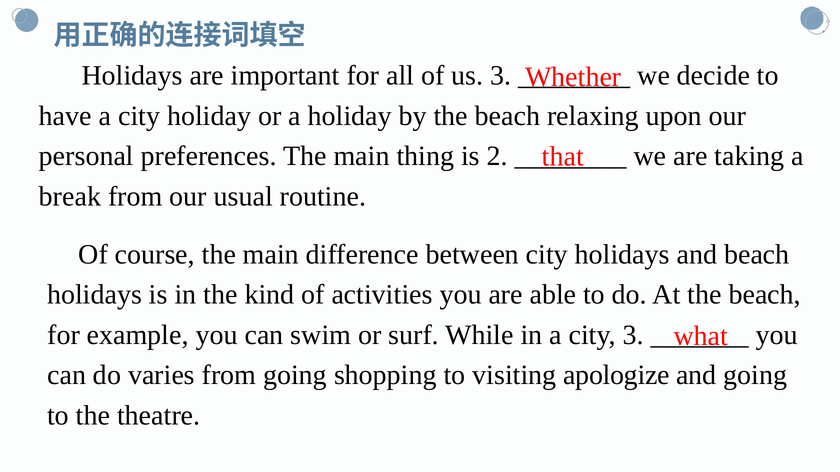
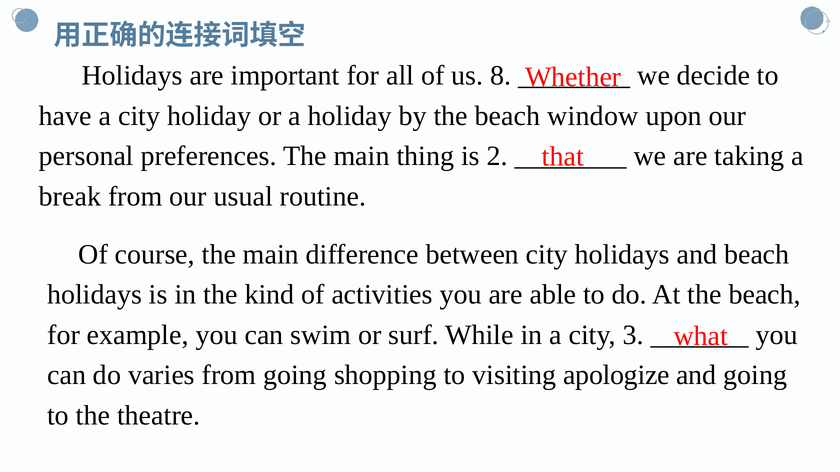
us 3: 3 -> 8
relaxing: relaxing -> window
